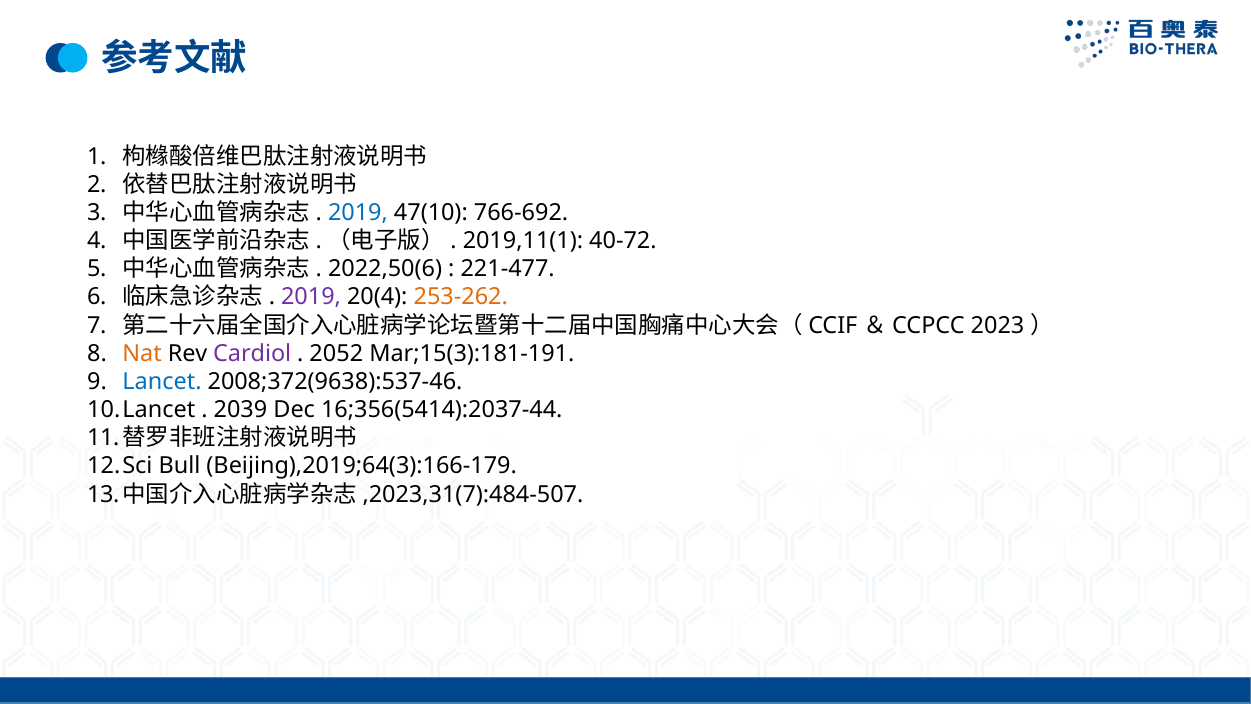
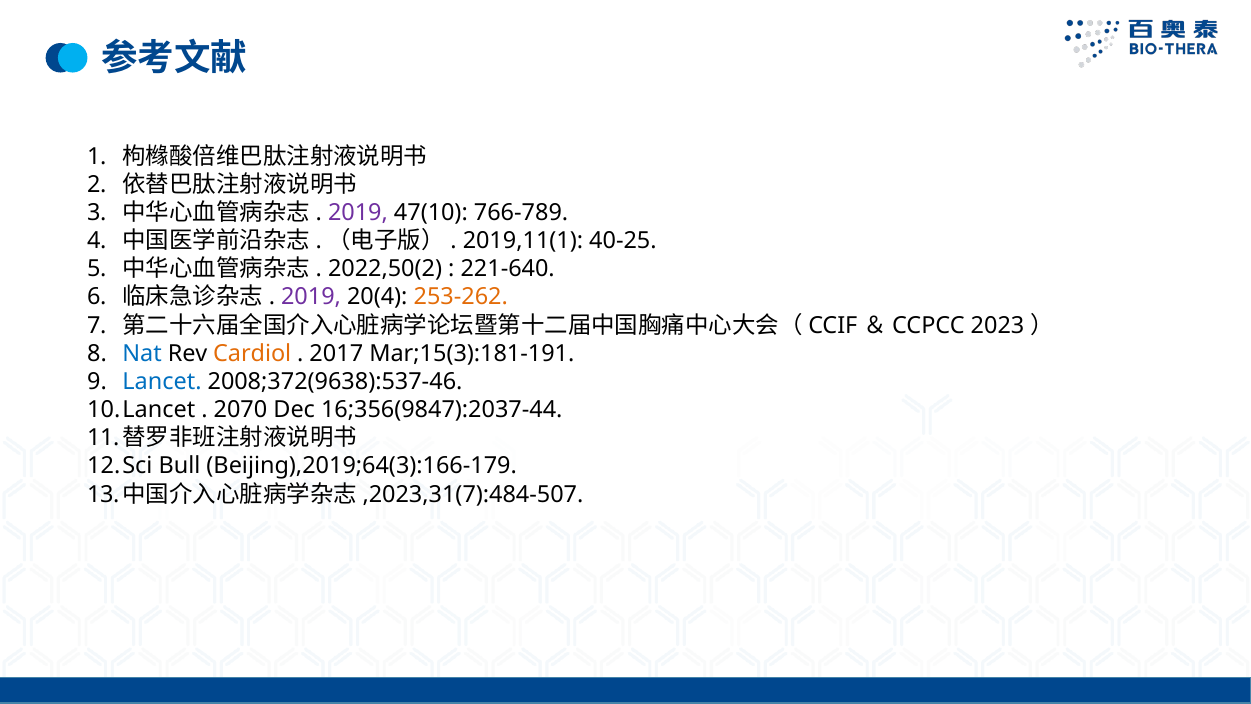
2019 at (358, 213) colour: blue -> purple
766-692: 766-692 -> 766-789
40-72: 40-72 -> 40-25
2022,50(6: 2022,50(6 -> 2022,50(2
221-477: 221-477 -> 221-640
Nat colour: orange -> blue
Cardiol colour: purple -> orange
2052: 2052 -> 2017
2039: 2039 -> 2070
16;356(5414):2037-44: 16;356(5414):2037-44 -> 16;356(9847):2037-44
